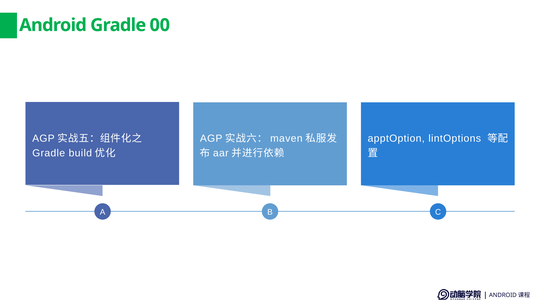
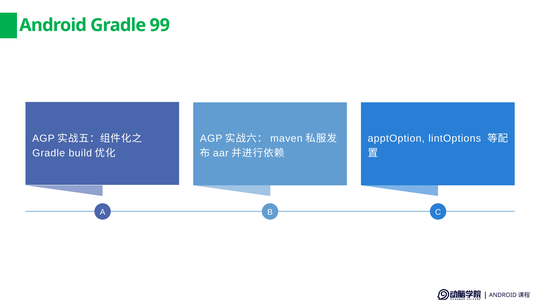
00: 00 -> 99
